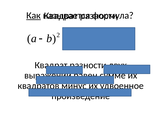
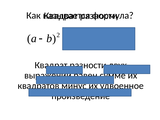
Как underline: present -> none
